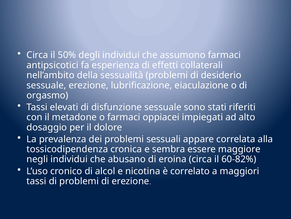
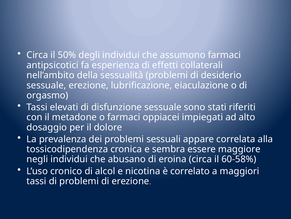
60-82%: 60-82% -> 60-58%
